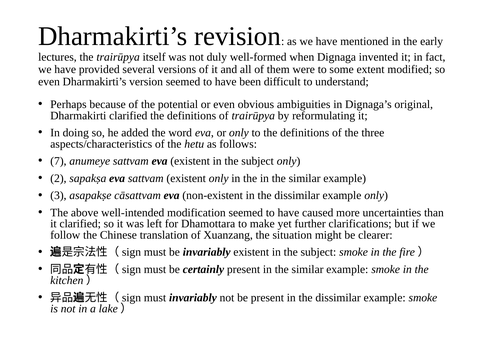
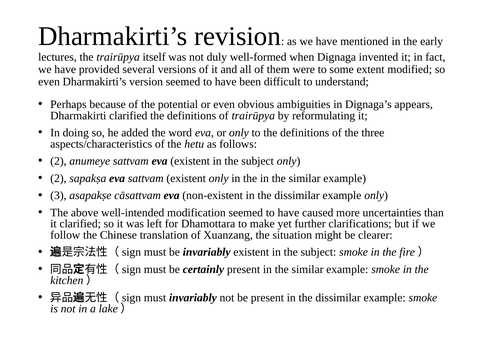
original: original -> appears
7 at (58, 161): 7 -> 2
